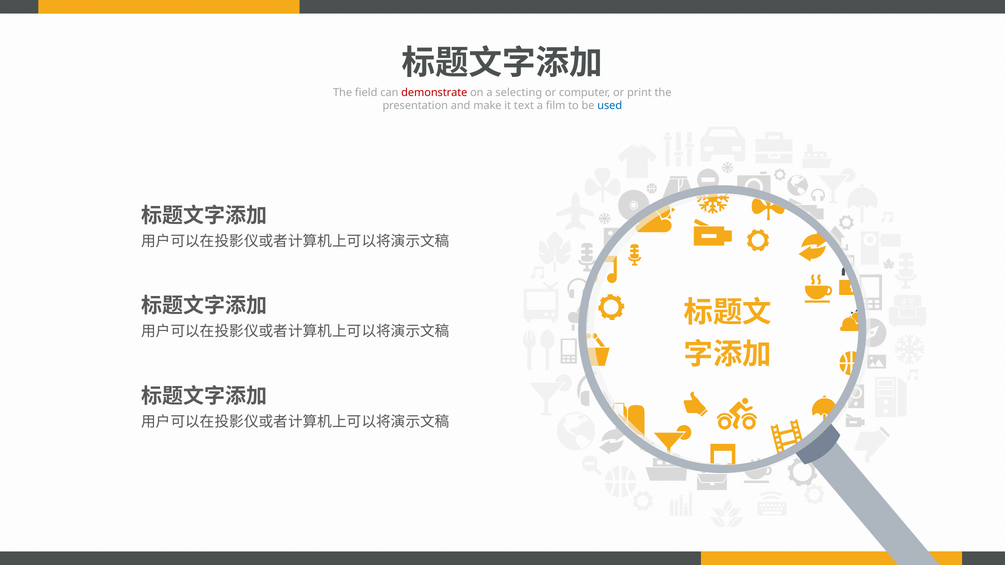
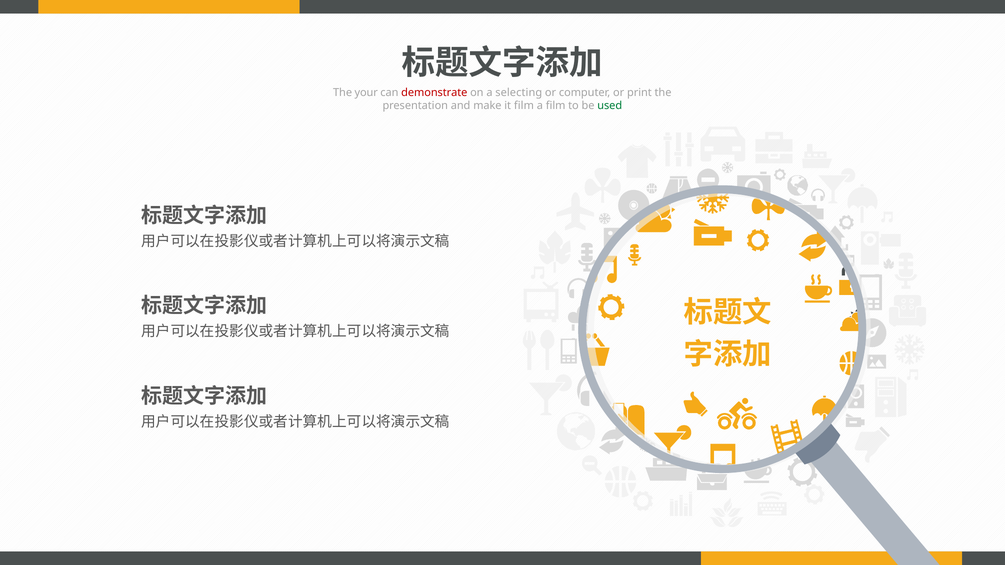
field: field -> your
it text: text -> film
used colour: blue -> green
